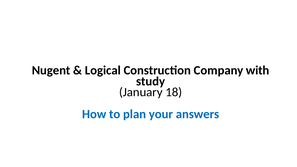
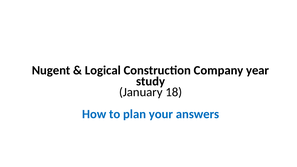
with: with -> year
